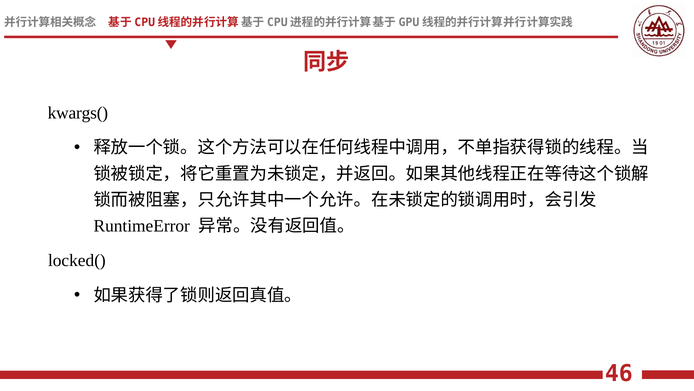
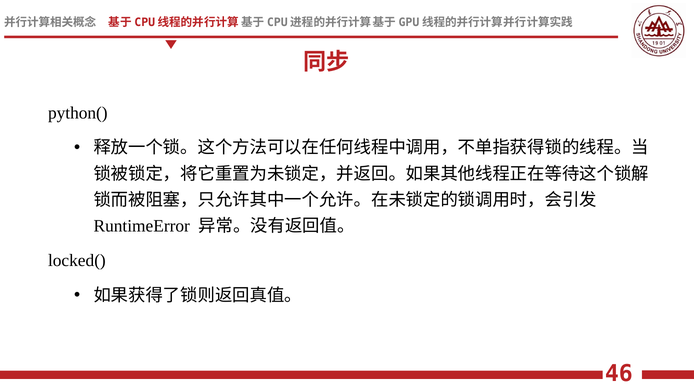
kwargs(: kwargs( -> python(
